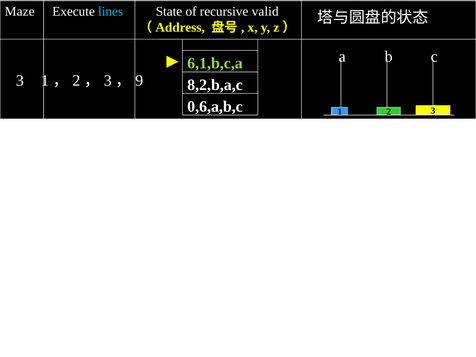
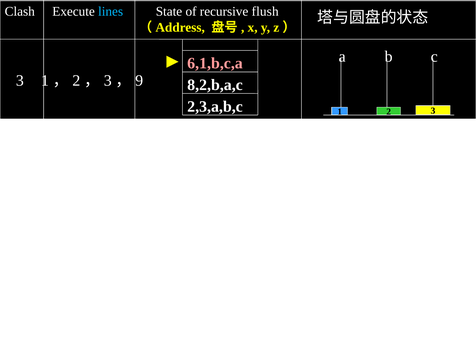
Maze: Maze -> Clash
valid: valid -> flush
6,1,b,c,a colour: light green -> pink
0,6,a,b,c: 0,6,a,b,c -> 2,3,a,b,c
